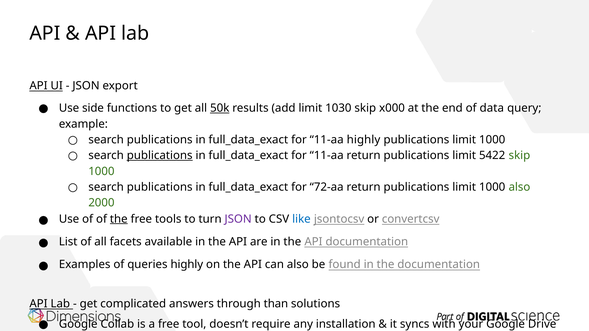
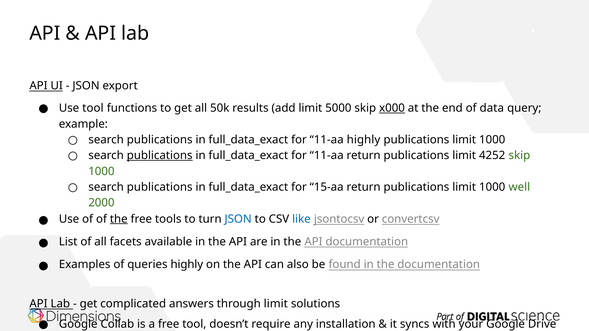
Use side: side -> tool
50k underline: present -> none
1030: 1030 -> 5000
x000 underline: none -> present
5422: 5422 -> 4252
72-aa: 72-aa -> 15-aa
1000 also: also -> well
JSON at (238, 219) colour: purple -> blue
through than: than -> limit
